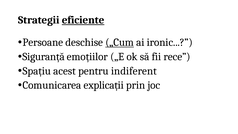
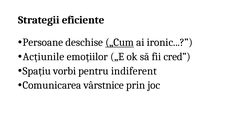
eficiente underline: present -> none
Siguranță: Siguranță -> Acțiunile
rece: rece -> cred
acest: acest -> vorbi
explicații: explicații -> vârstnice
